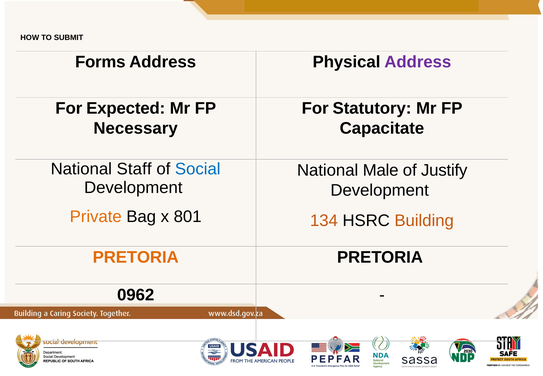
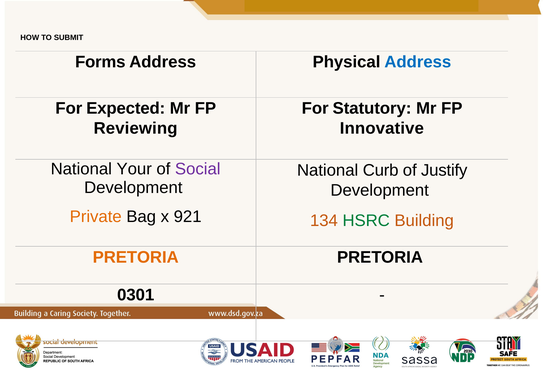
Address at (418, 62) colour: purple -> blue
Necessary: Necessary -> Reviewing
Capacitate: Capacitate -> Innovative
Staff: Staff -> Your
Social colour: blue -> purple
Male: Male -> Curb
801: 801 -> 921
HSRC colour: black -> green
0962: 0962 -> 0301
